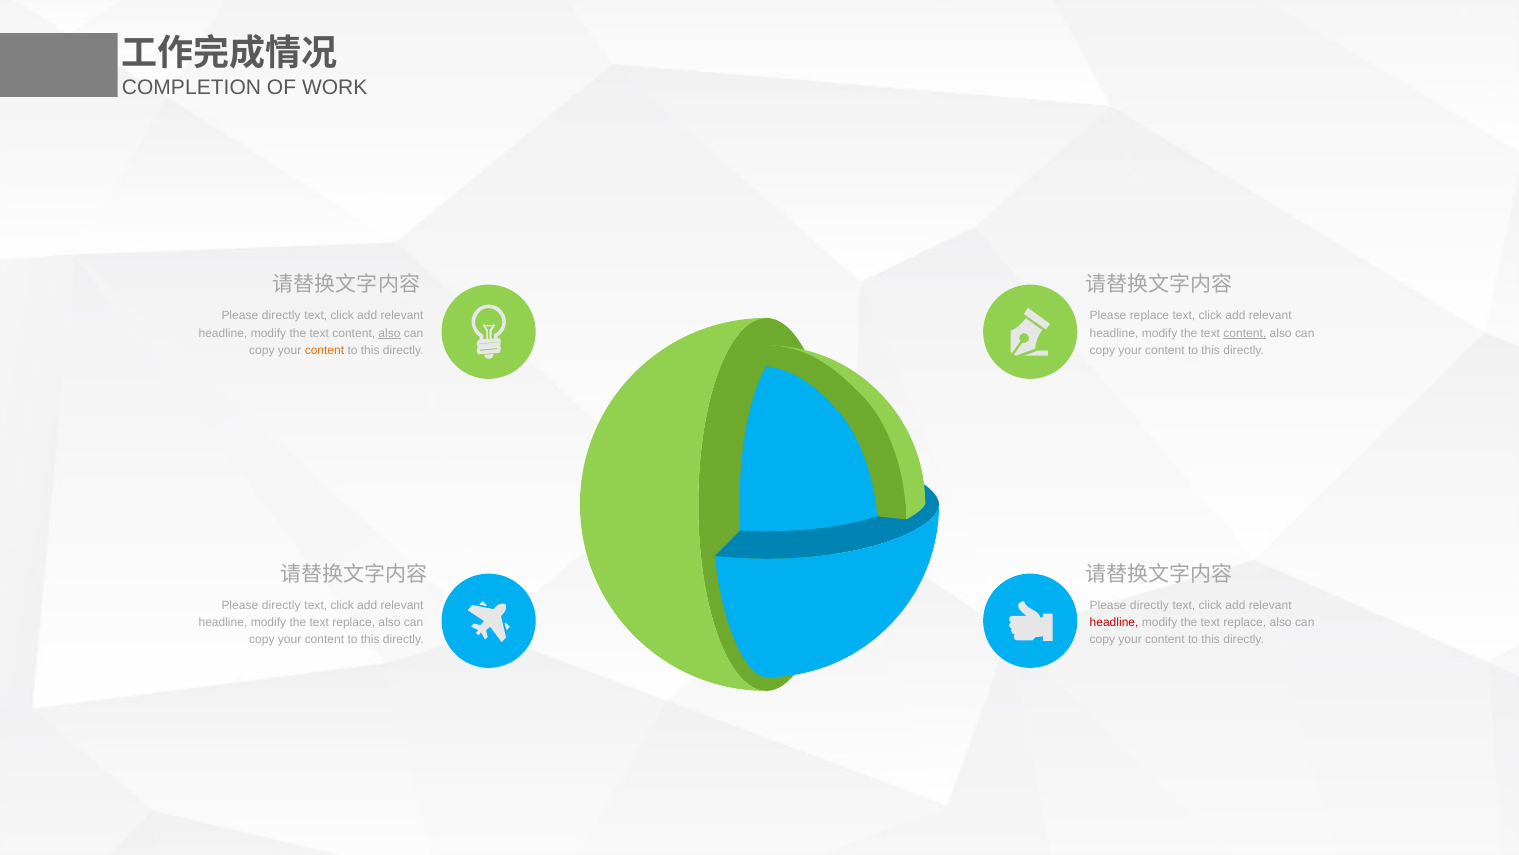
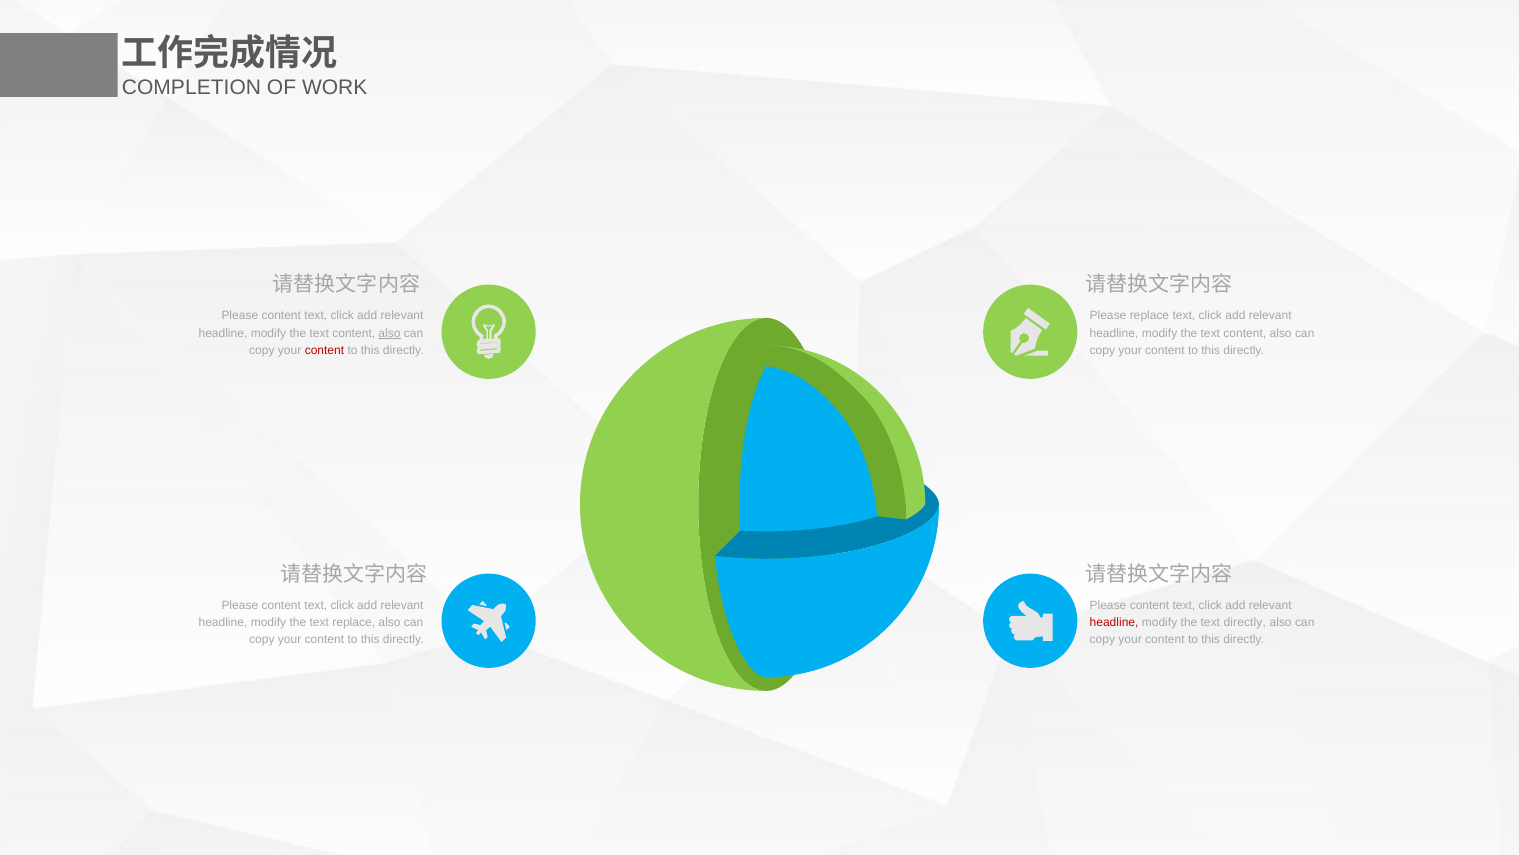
directly at (281, 316): directly -> content
content at (1245, 333) underline: present -> none
content at (324, 350) colour: orange -> red
directly at (281, 605): directly -> content
directly at (1149, 605): directly -> content
replace at (1245, 622): replace -> directly
